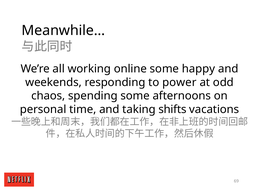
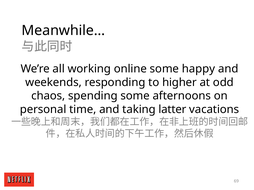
power: power -> higher
shifts: shifts -> latter
